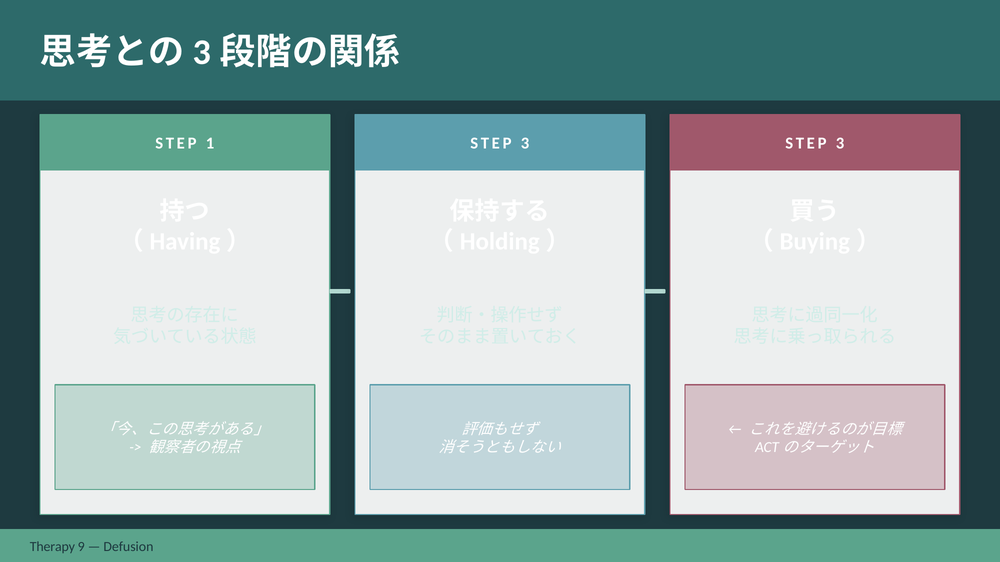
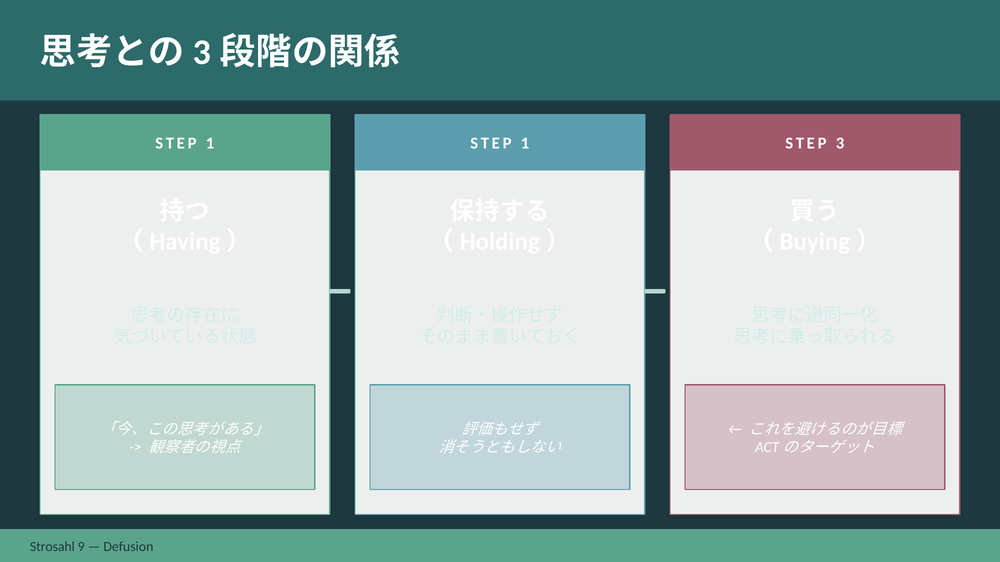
3 at (525, 144): 3 -> 1
Therapy: Therapy -> Strosahl
